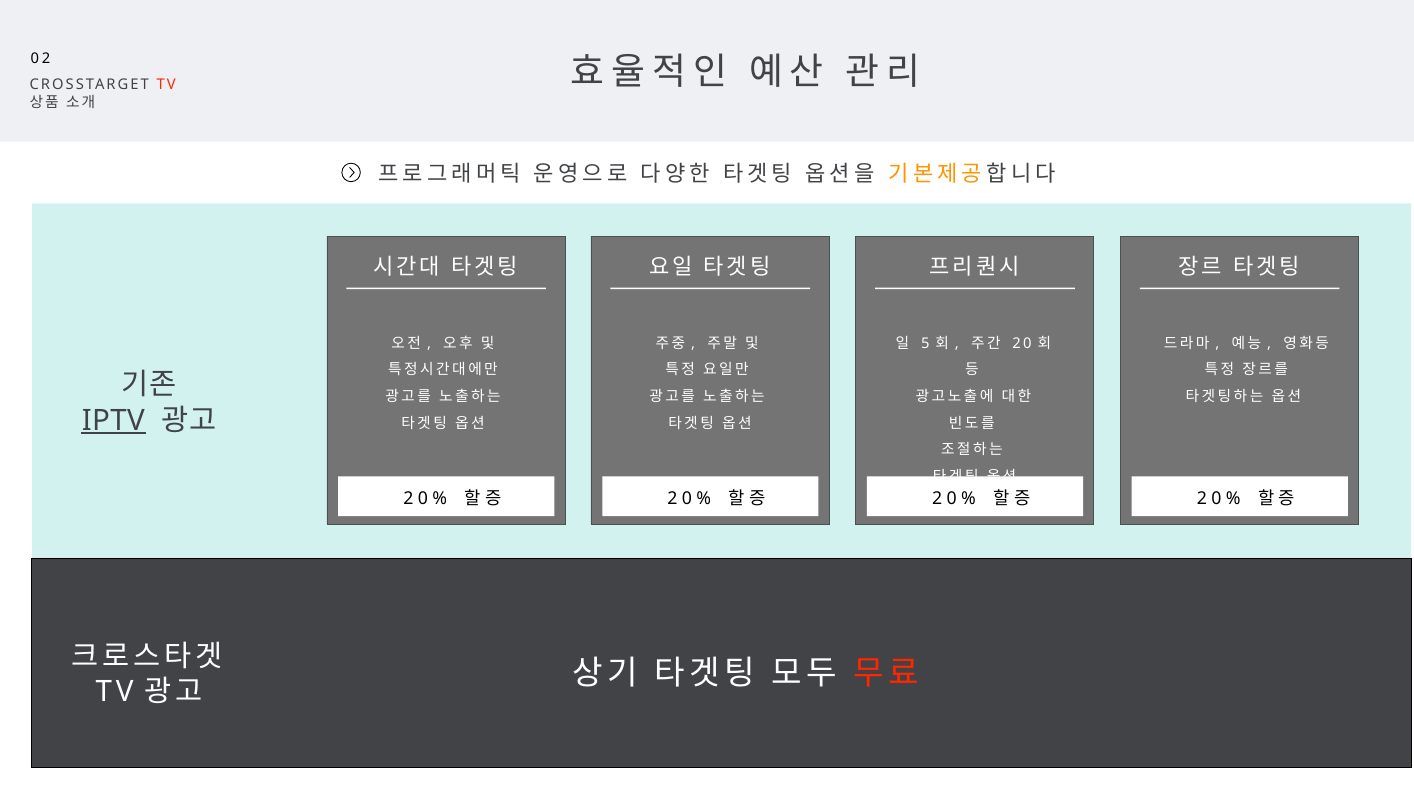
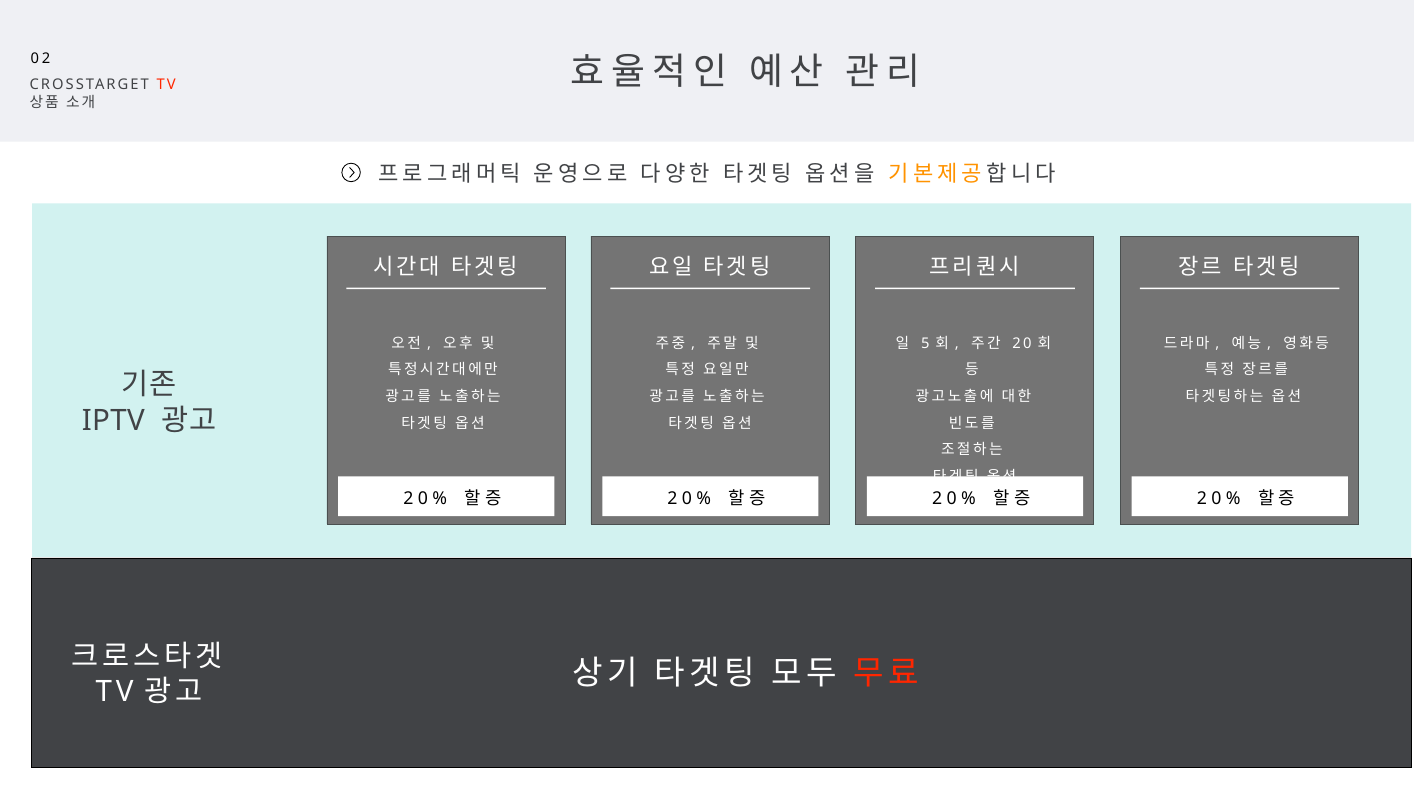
IPTV underline: present -> none
